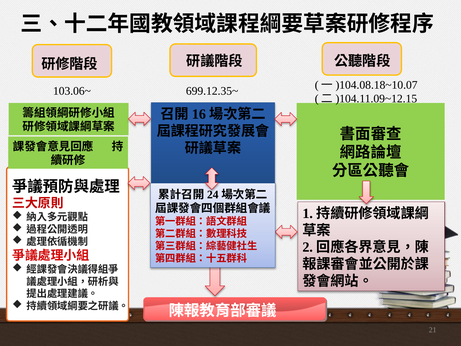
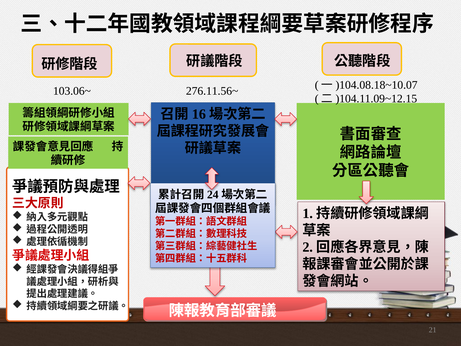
699.12.35~: 699.12.35~ -> 276.11.56~
